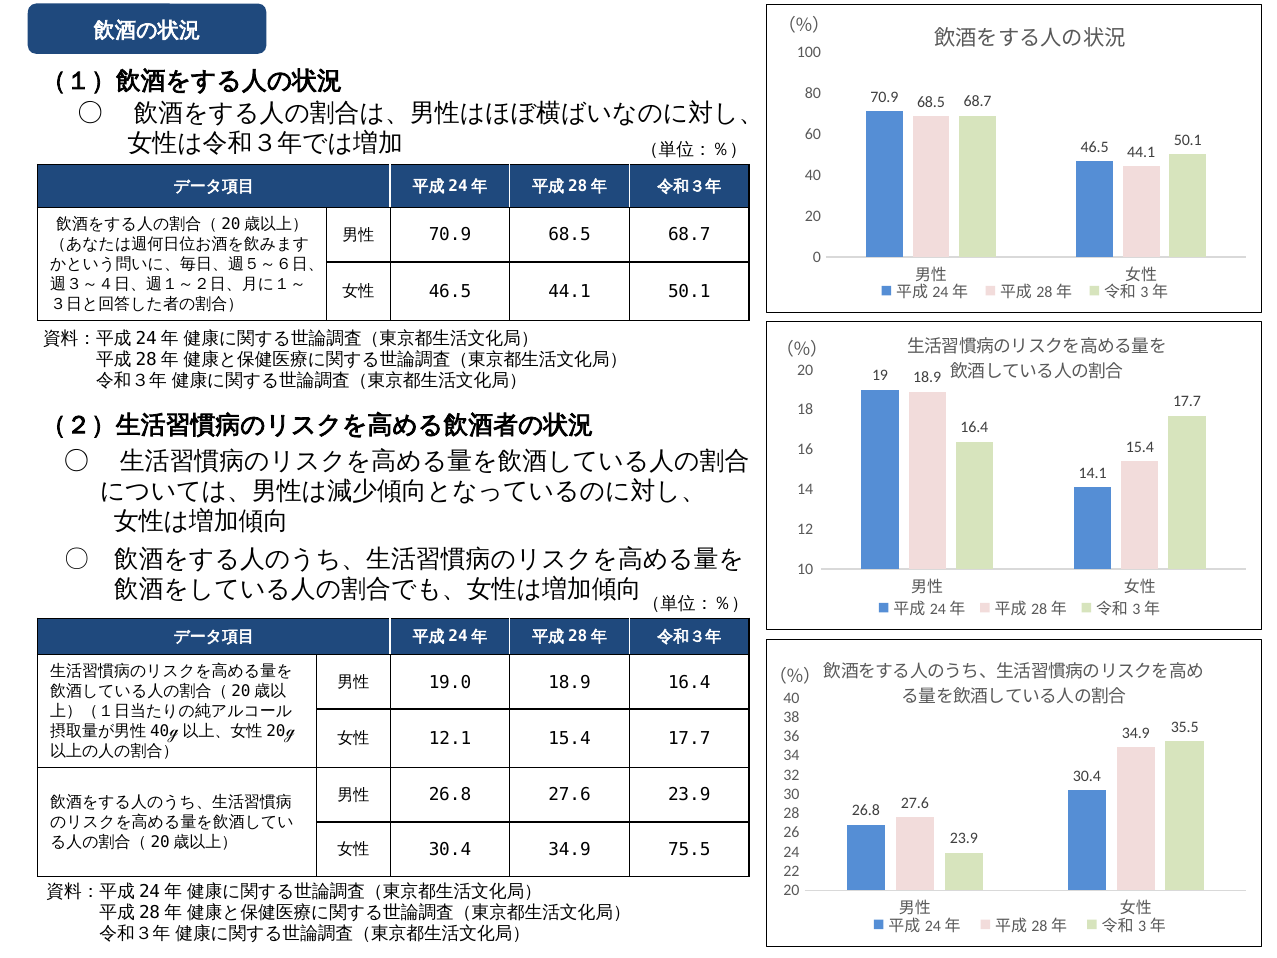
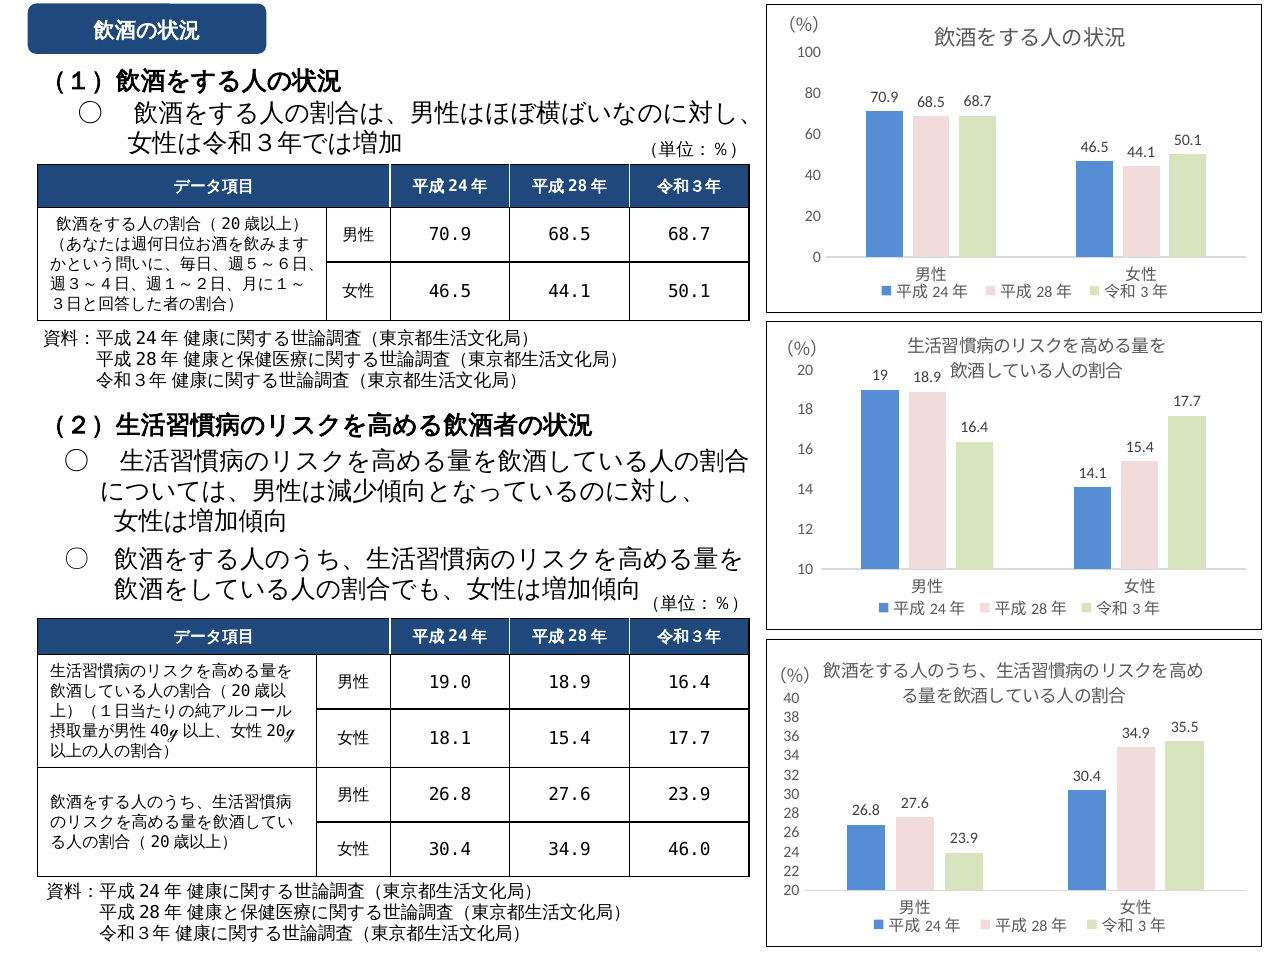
12.1: 12.1 -> 18.1
75.5: 75.5 -> 46.0
